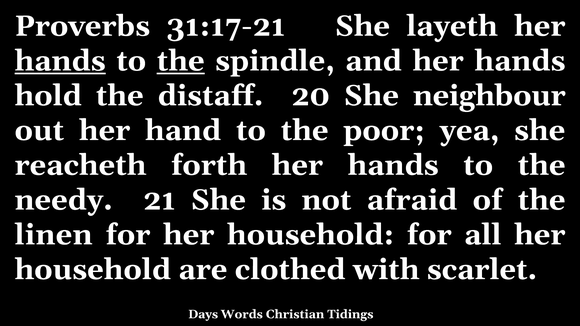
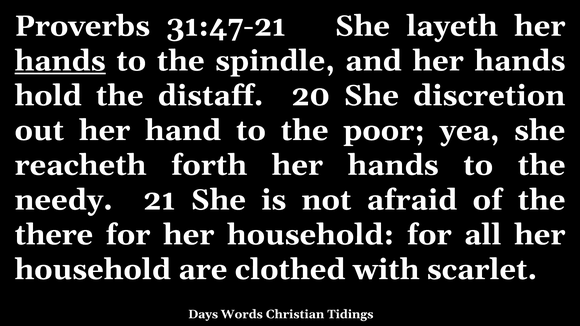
31:17-21: 31:17-21 -> 31:47-21
the at (181, 61) underline: present -> none
neighbour: neighbour -> discretion
linen: linen -> there
